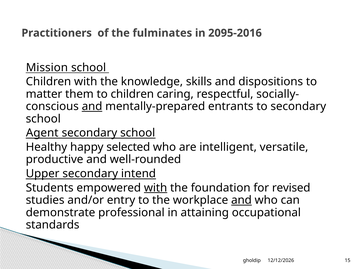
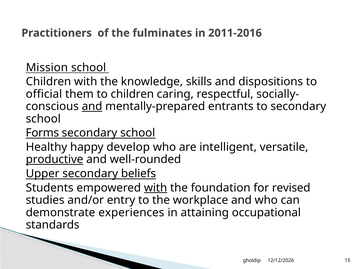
2095-2016: 2095-2016 -> 2011-2016
matter: matter -> official
Agent: Agent -> Forms
selected: selected -> develop
productive underline: none -> present
intend: intend -> beliefs
and at (241, 200) underline: present -> none
professional: professional -> experiences
